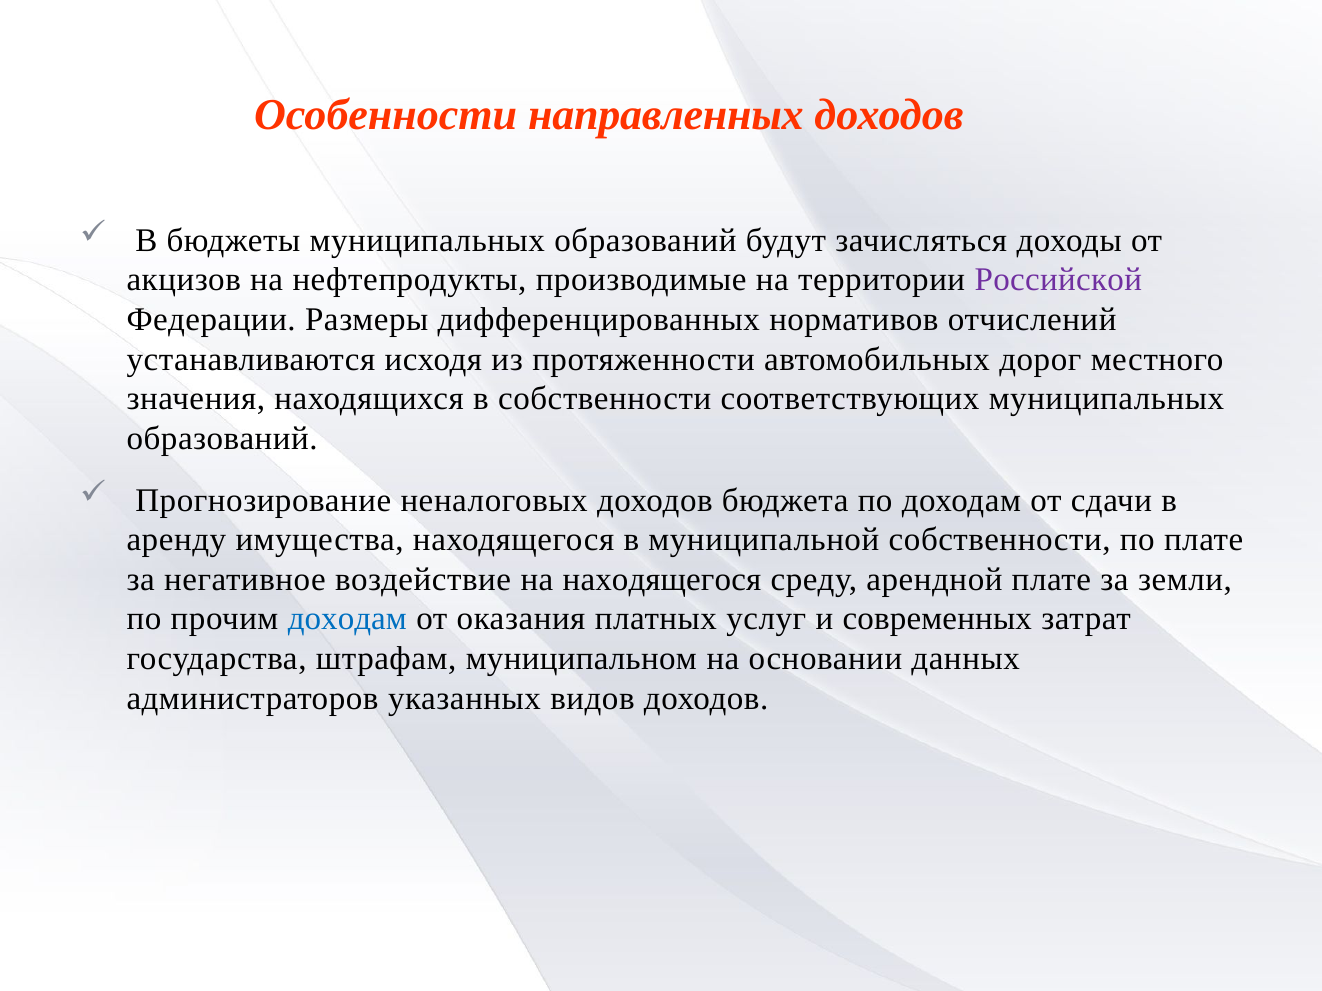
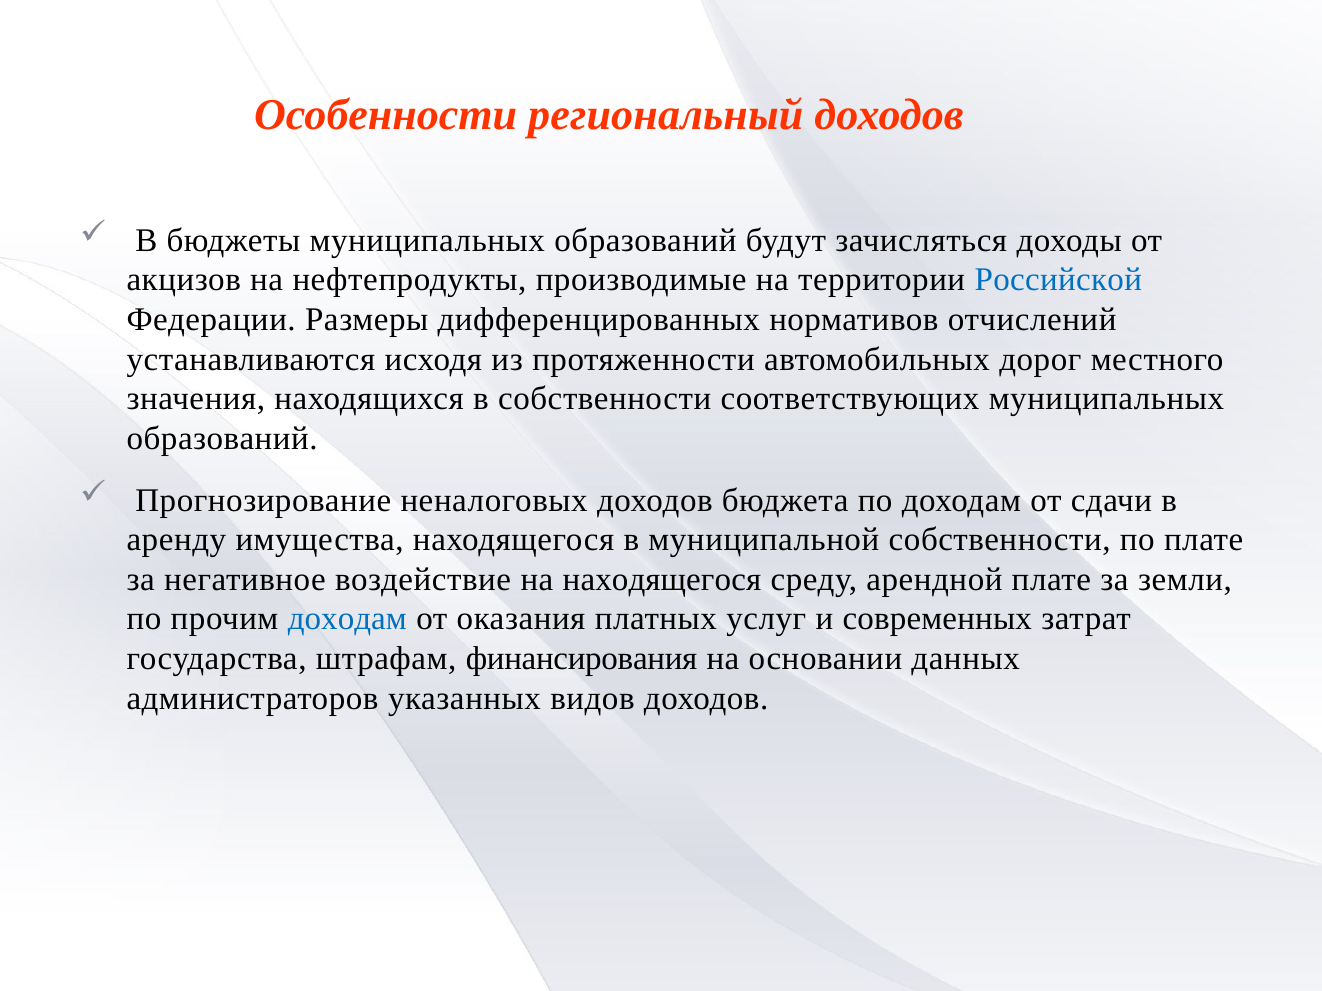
направленных: направленных -> региональный
Российской colour: purple -> blue
муниципальном: муниципальном -> финансирования
